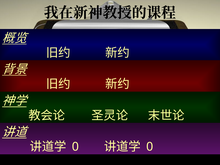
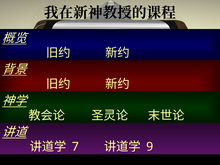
0 at (75, 147): 0 -> 7
0 at (150, 147): 0 -> 9
